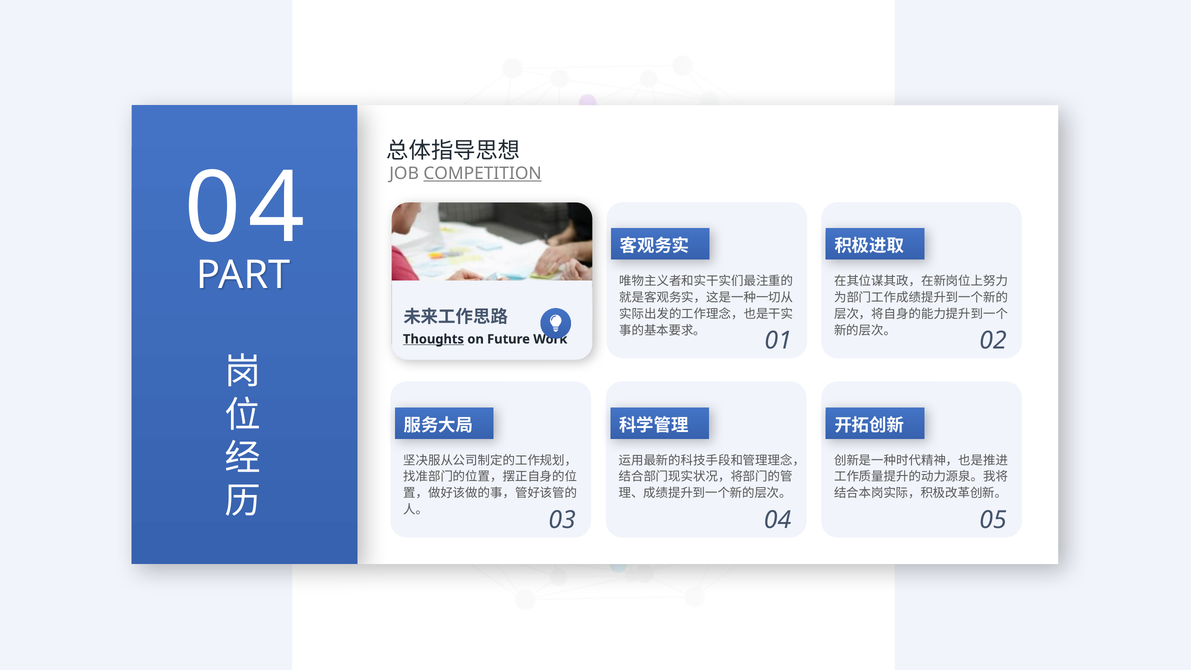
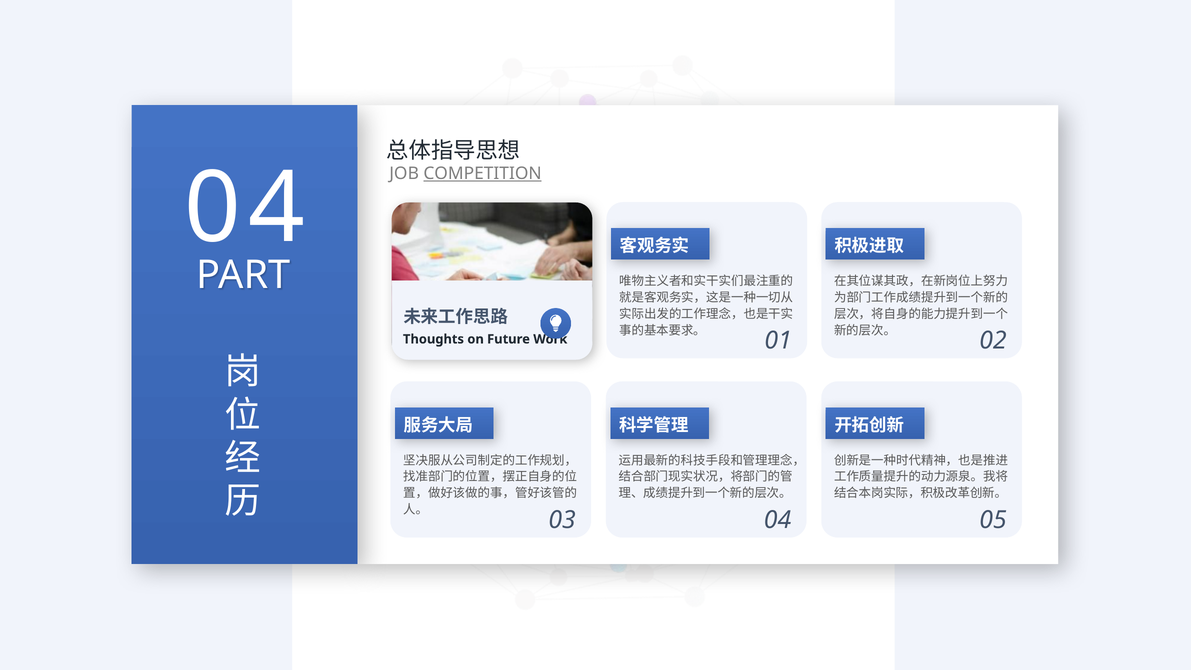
Thoughts underline: present -> none
